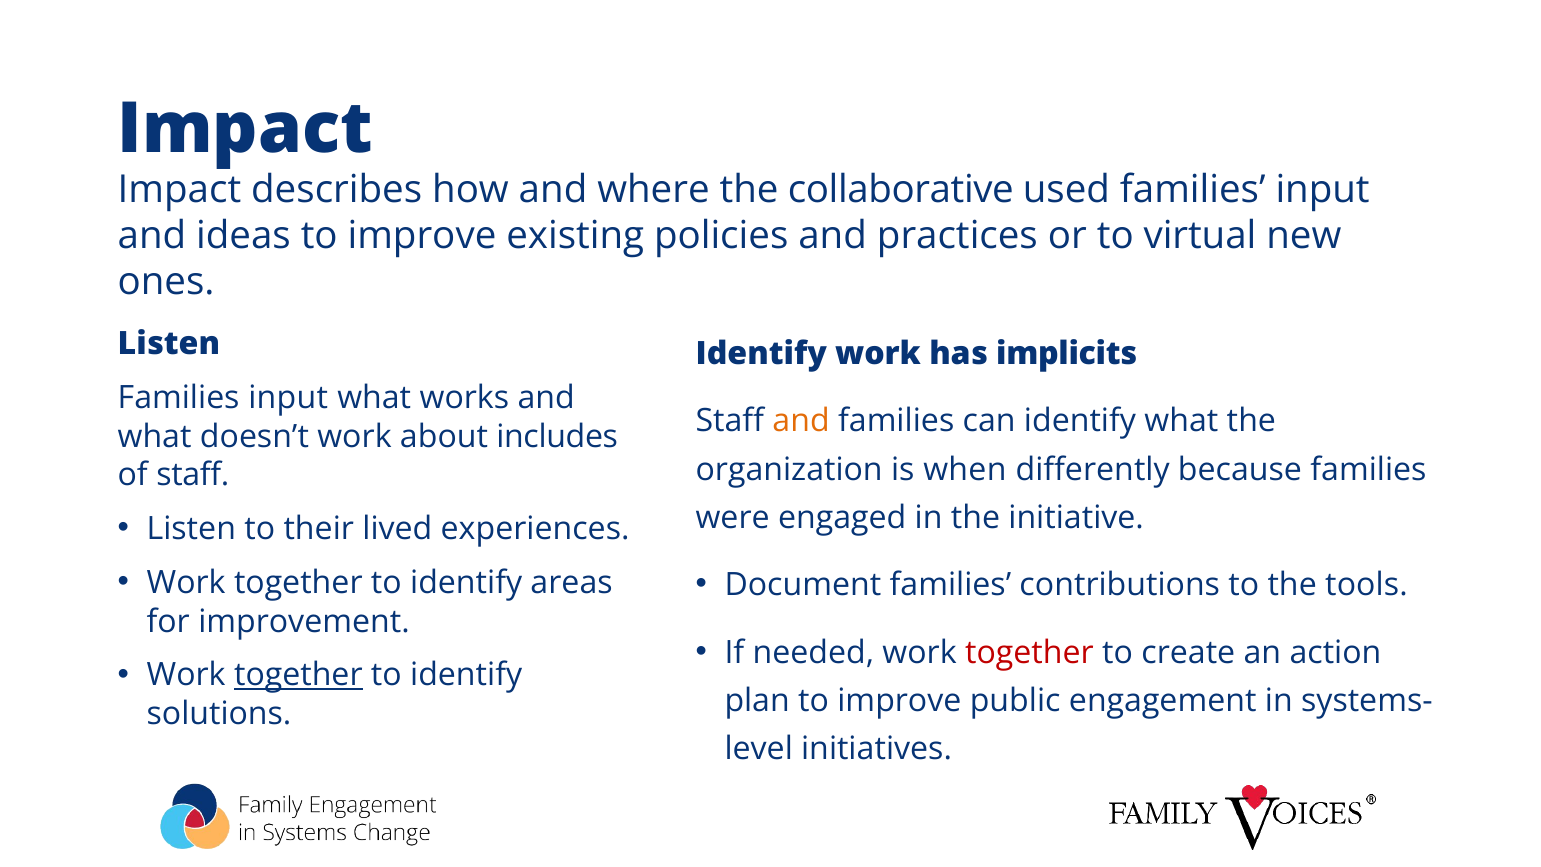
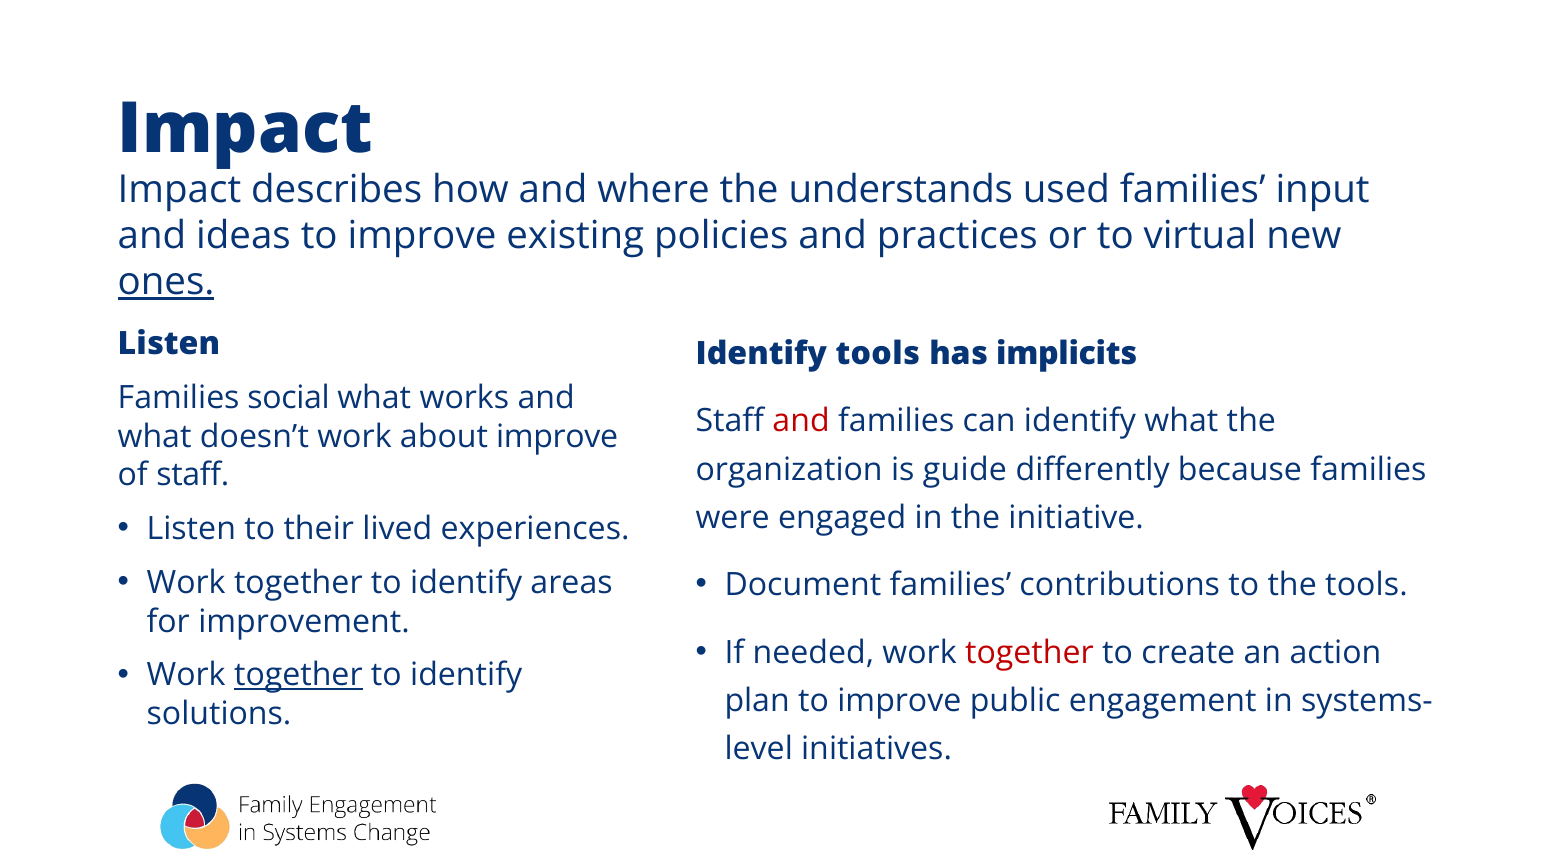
collaborative: collaborative -> understands
ones underline: none -> present
Identify work: work -> tools
input at (288, 398): input -> social
and at (801, 421) colour: orange -> red
about includes: includes -> improve
when: when -> guide
